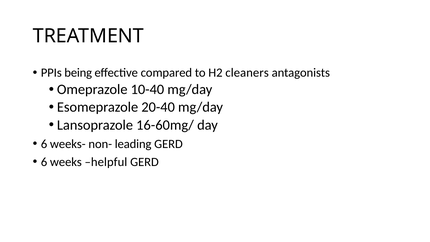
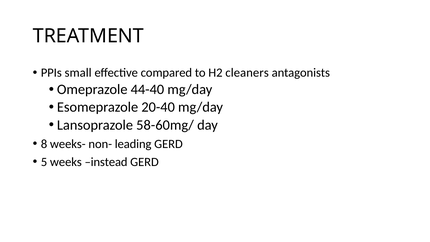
being: being -> small
10-40: 10-40 -> 44-40
16-60mg/: 16-60mg/ -> 58-60mg/
6 at (44, 144): 6 -> 8
6 at (44, 162): 6 -> 5
helpful: helpful -> instead
